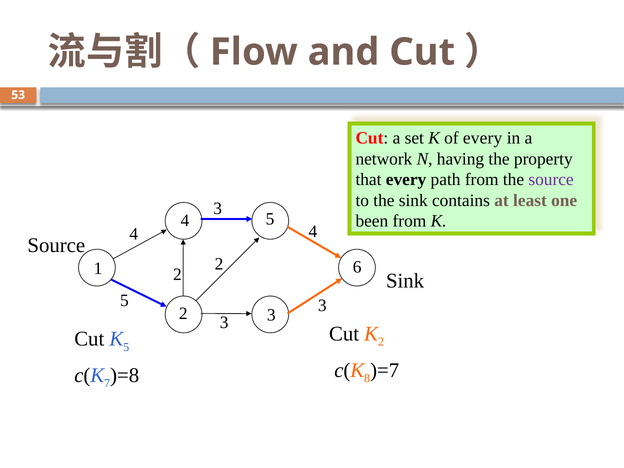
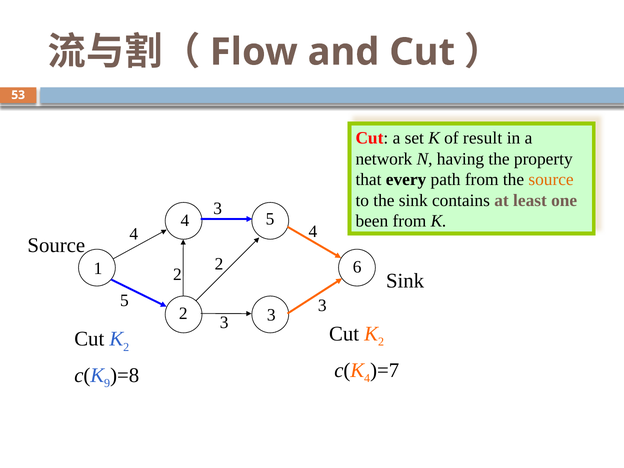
of every: every -> result
source at (551, 180) colour: purple -> orange
5 at (126, 347): 5 -> 2
7: 7 -> 9
8 at (367, 378): 8 -> 4
